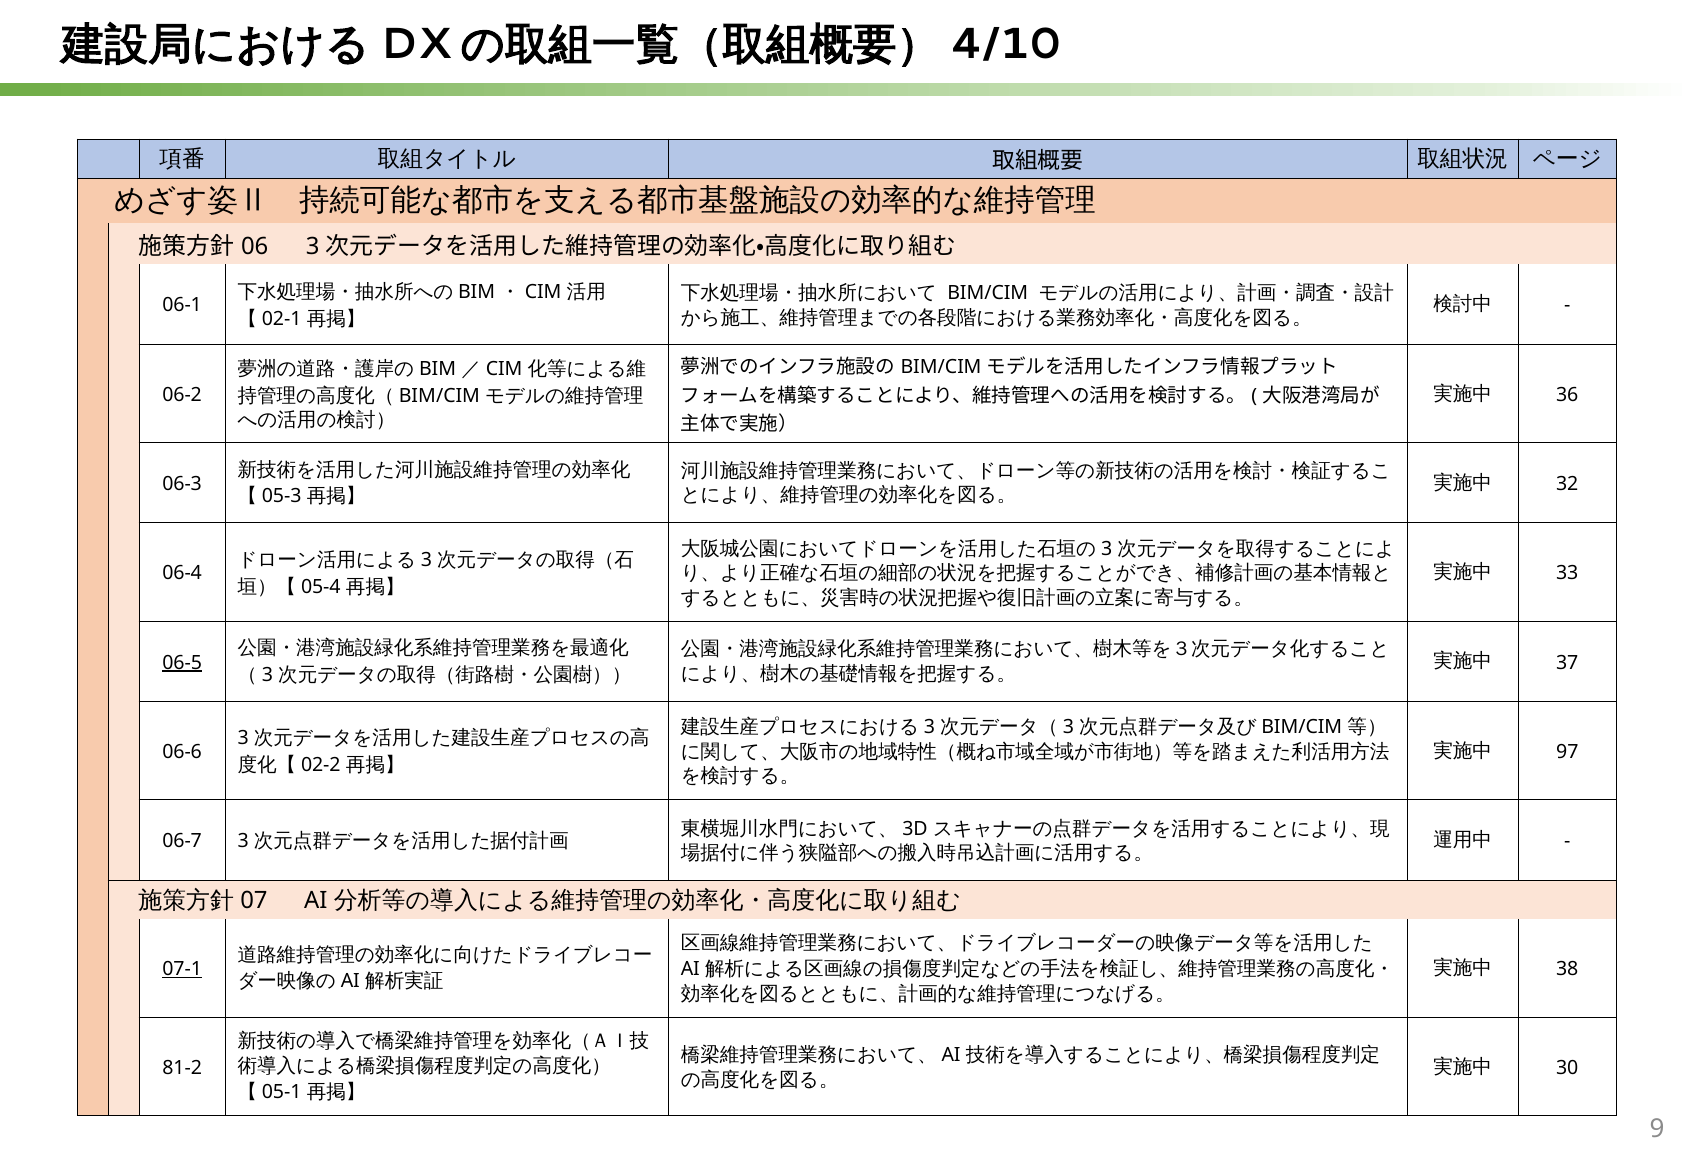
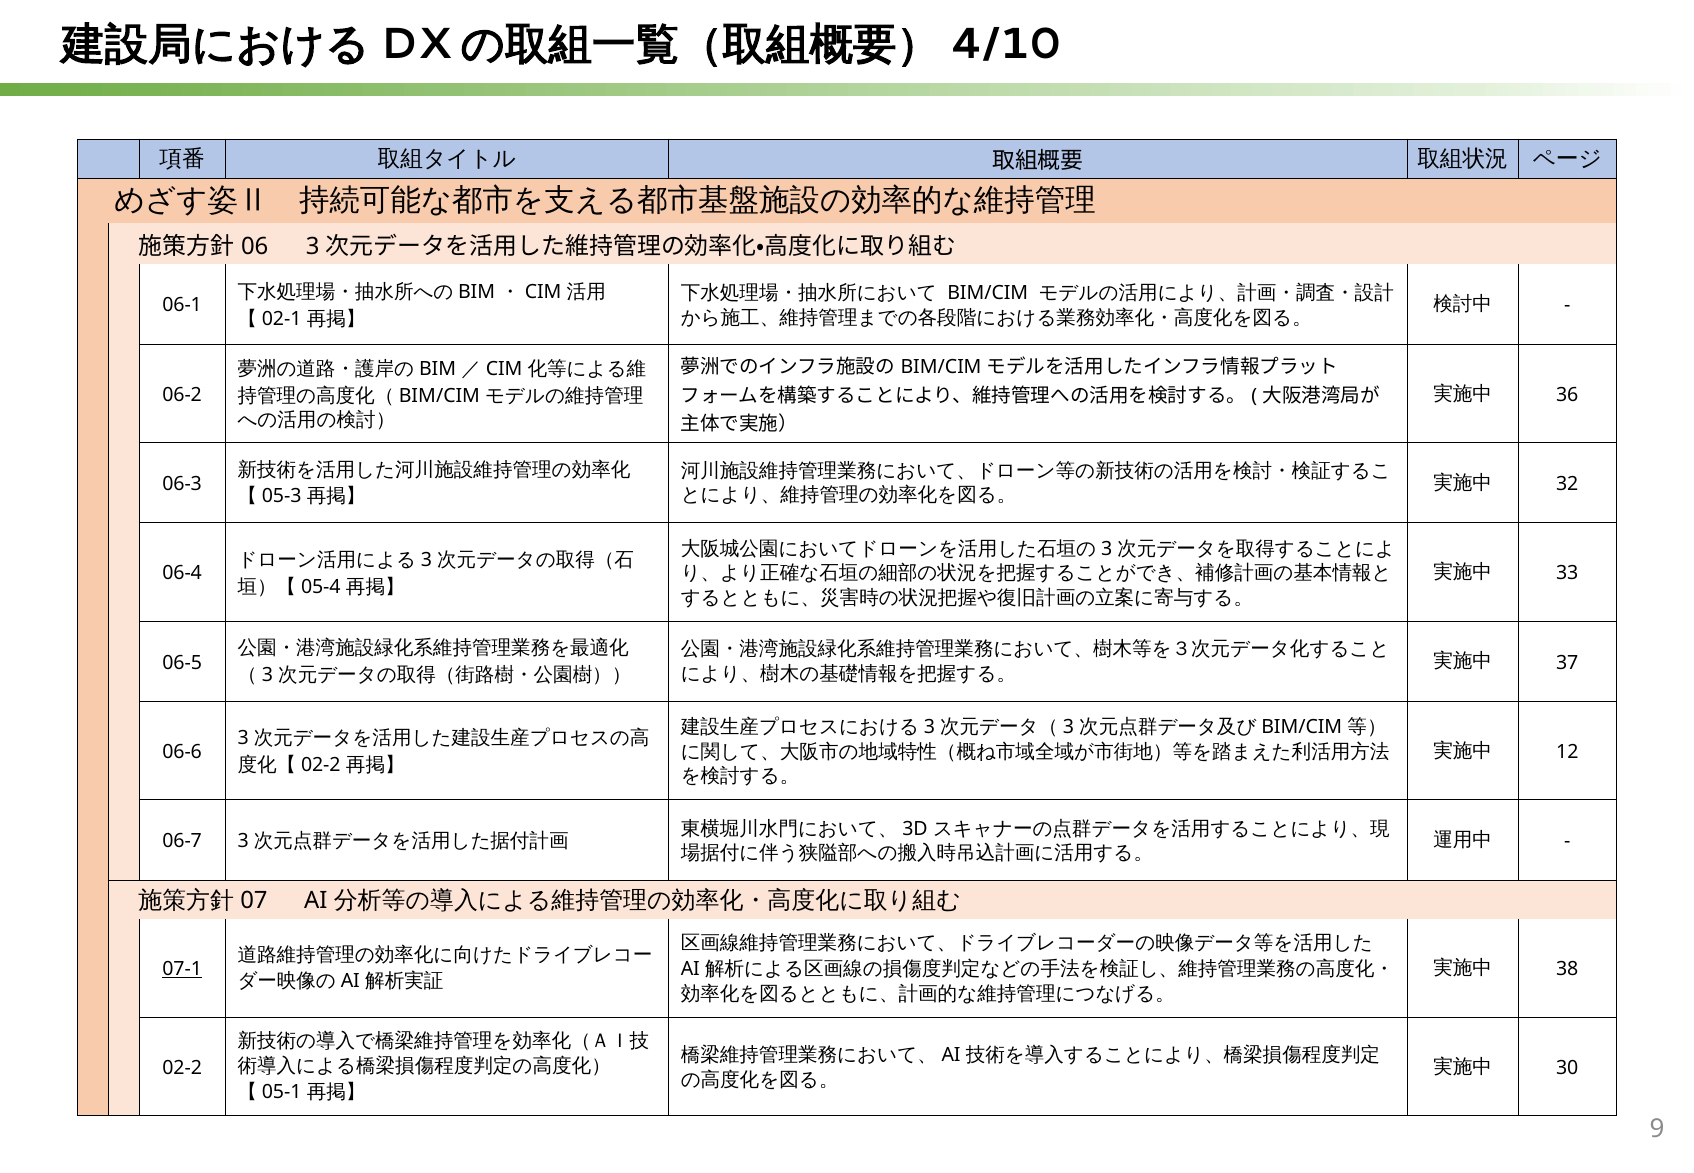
06-5 underline: present -> none
97: 97 -> 12
81-2: 81-2 -> 02-2
